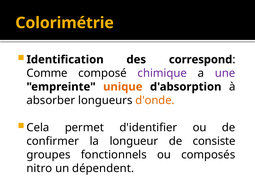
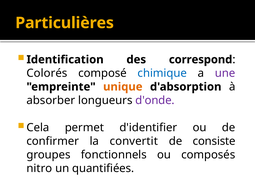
Colorimétrie: Colorimétrie -> Particulières
Comme: Comme -> Colorés
chimique colour: purple -> blue
d'onde colour: orange -> purple
longueur: longueur -> convertit
dépendent: dépendent -> quantifiées
